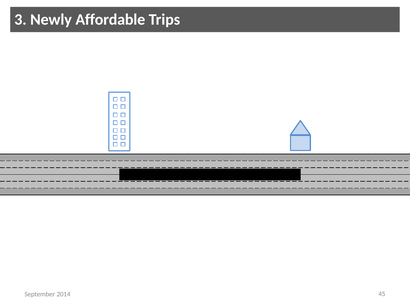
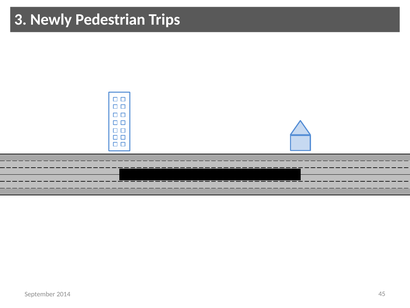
Affordable: Affordable -> Pedestrian
